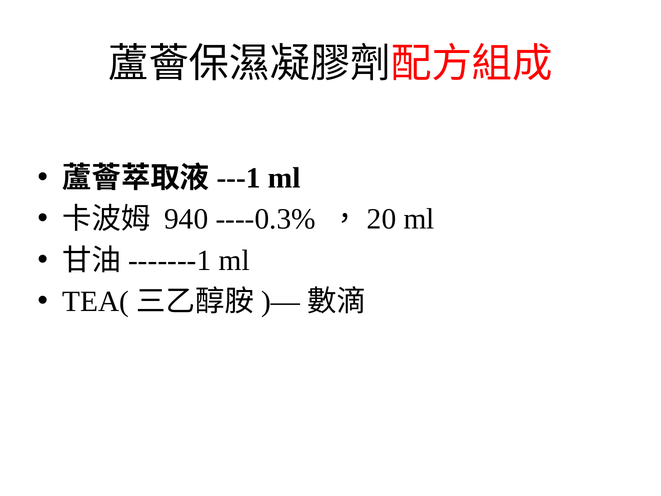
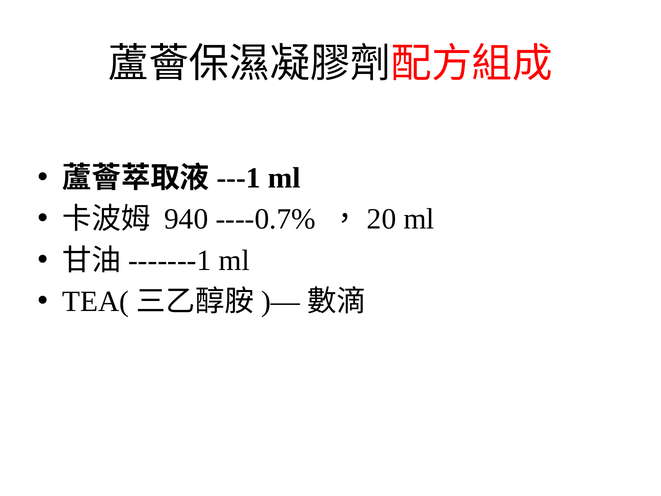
----0.3%: ----0.3% -> ----0.7%
